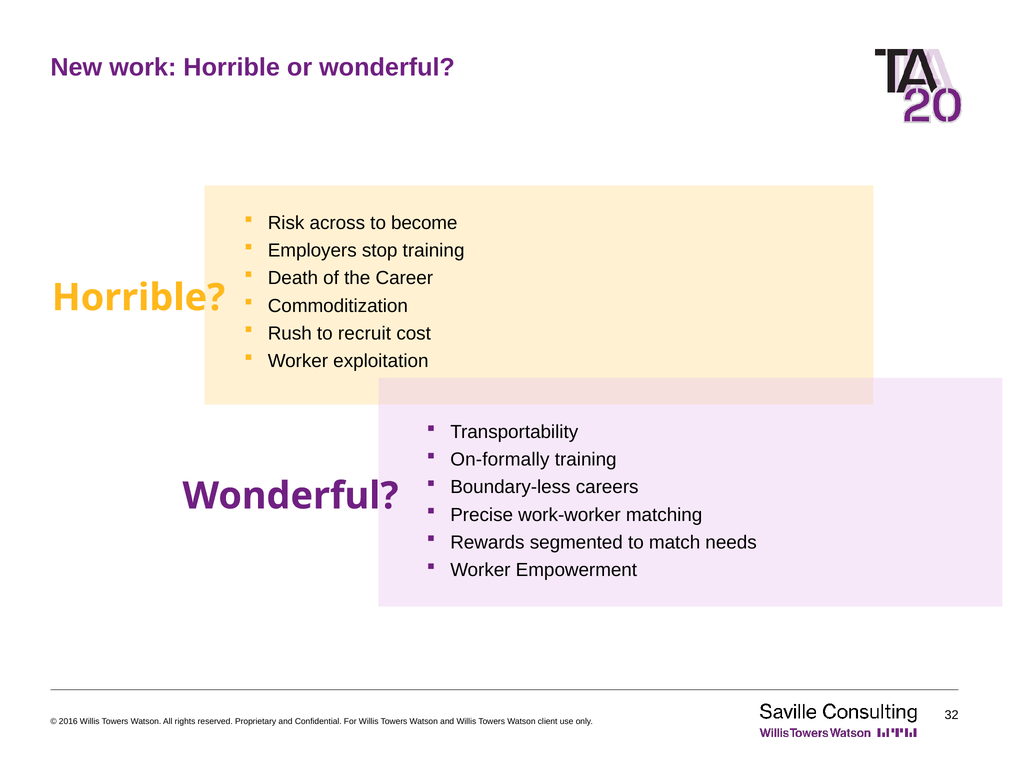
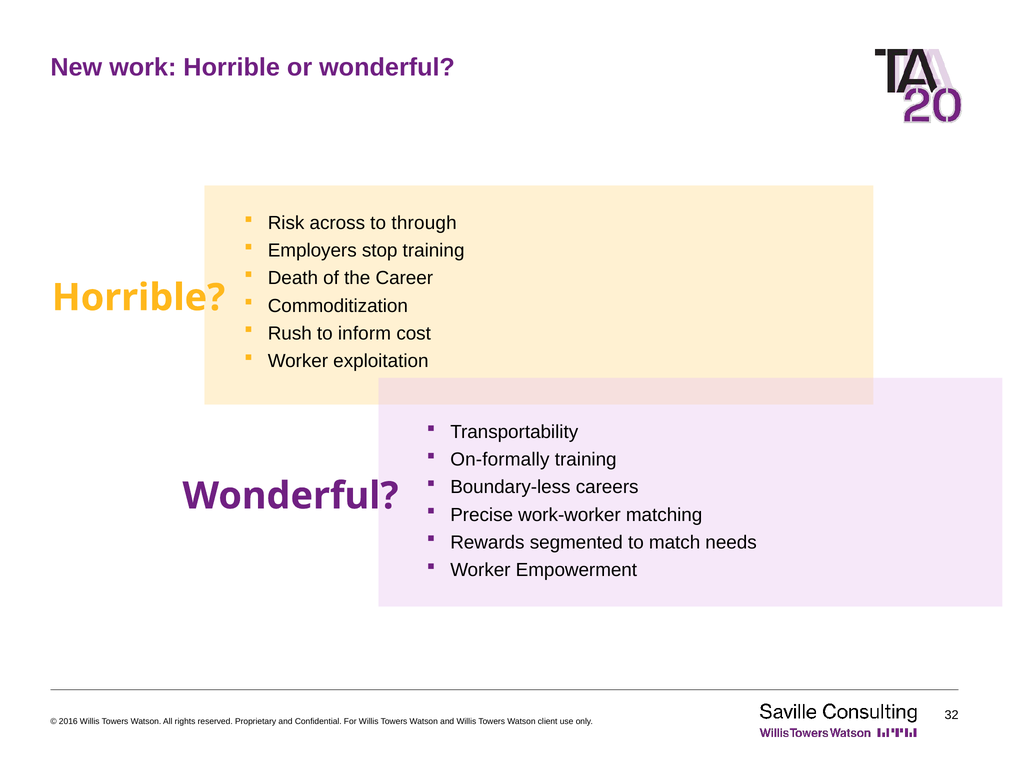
become: become -> through
recruit: recruit -> inform
